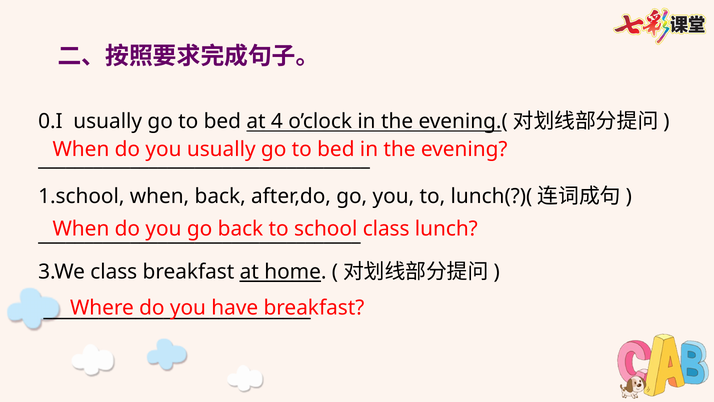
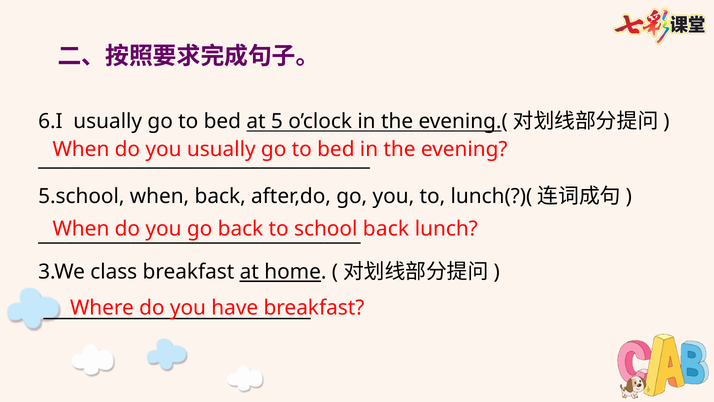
0.I: 0.I -> 6.I
4: 4 -> 5
1.school: 1.school -> 5.school
class at (386, 228): class -> back
